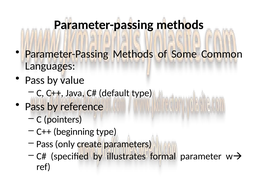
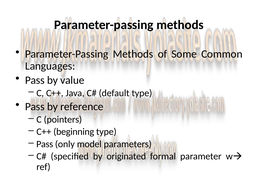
create: create -> model
illustrates: illustrates -> originated
